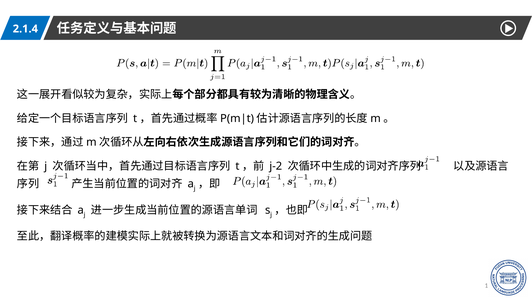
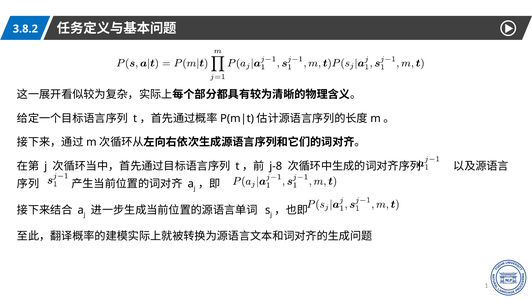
2.1.4: 2.1.4 -> 3.8.2
j-2: j-2 -> j-8
